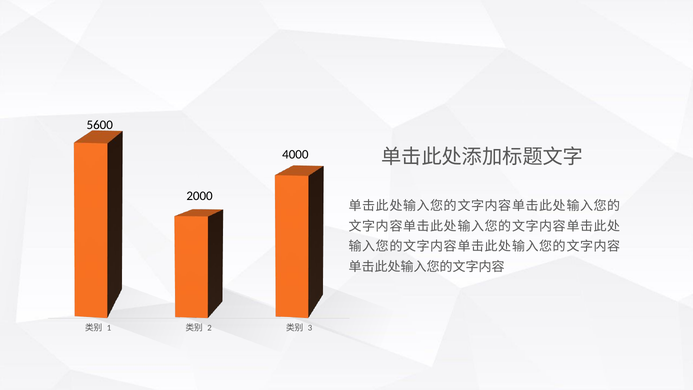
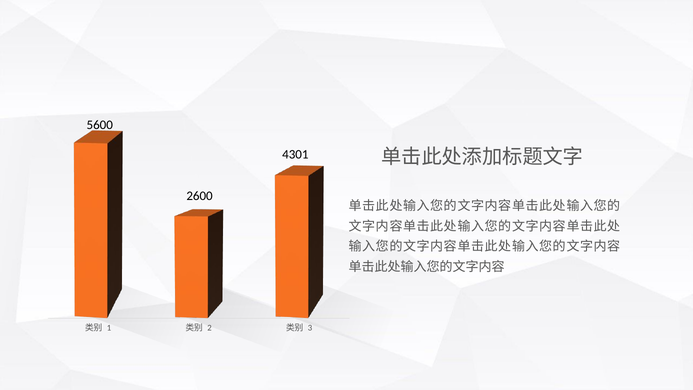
4000: 4000 -> 4301
2000: 2000 -> 2600
